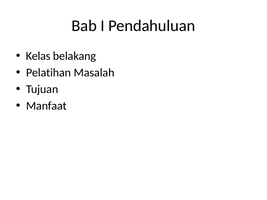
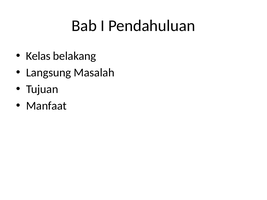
Pelatihan: Pelatihan -> Langsung
